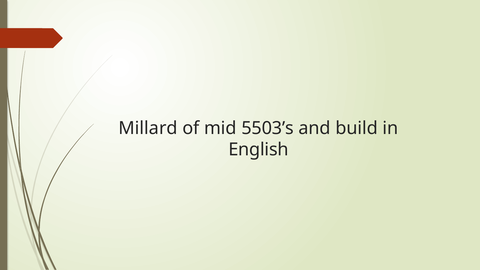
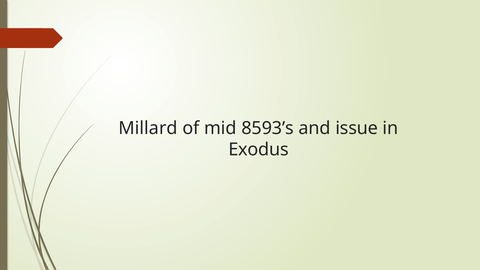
5503’s: 5503’s -> 8593’s
build: build -> issue
English: English -> Exodus
